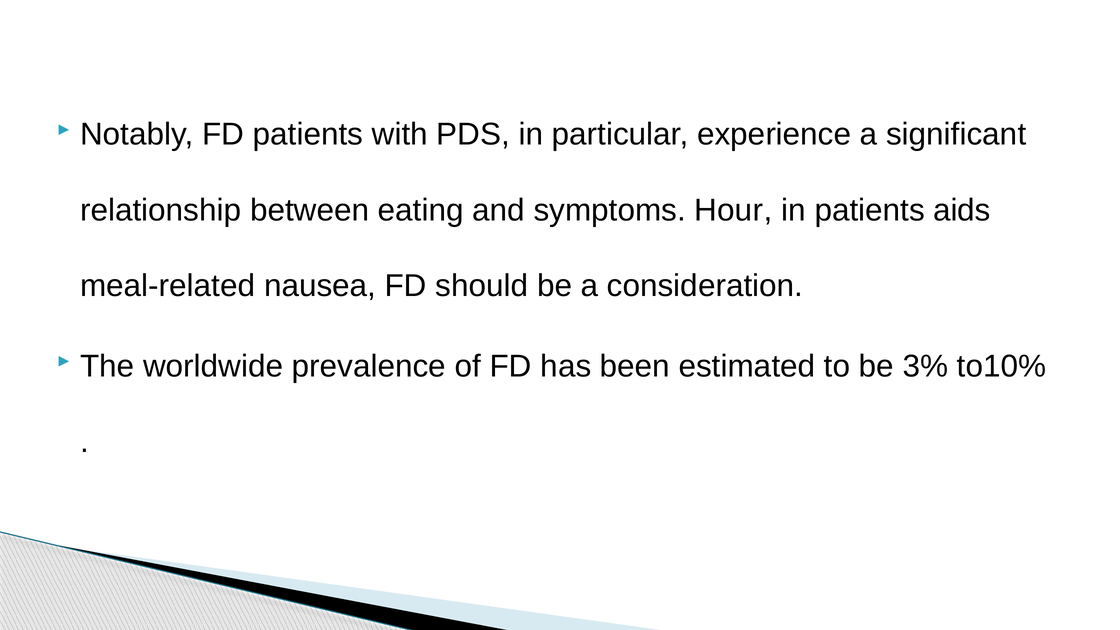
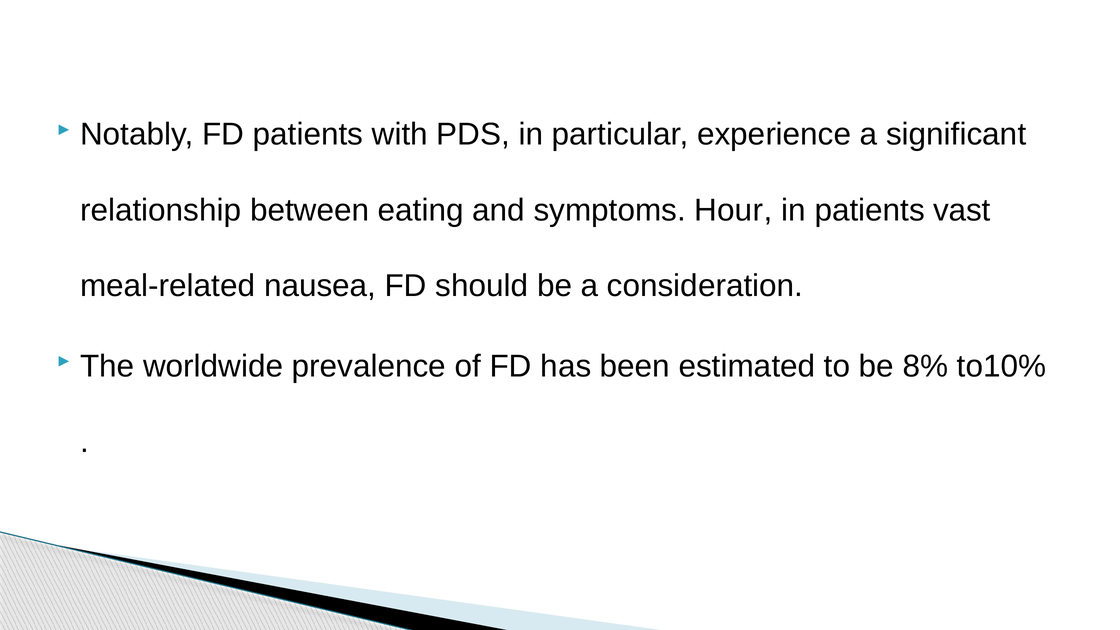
aids: aids -> vast
3%: 3% -> 8%
